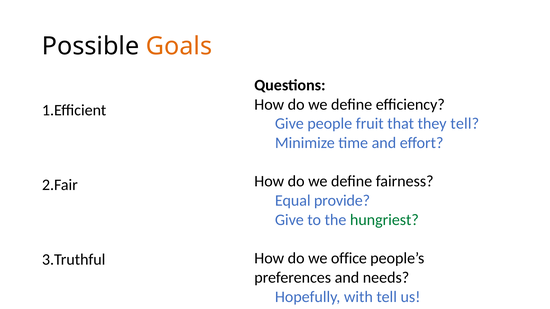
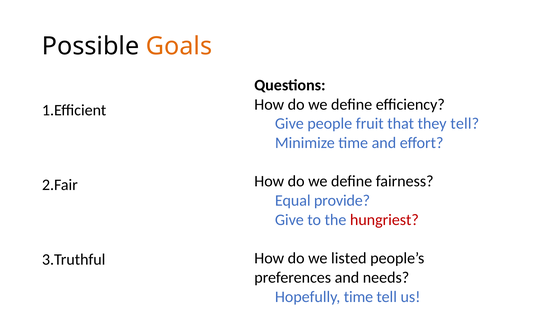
hungriest colour: green -> red
office: office -> listed
Hopefully with: with -> time
